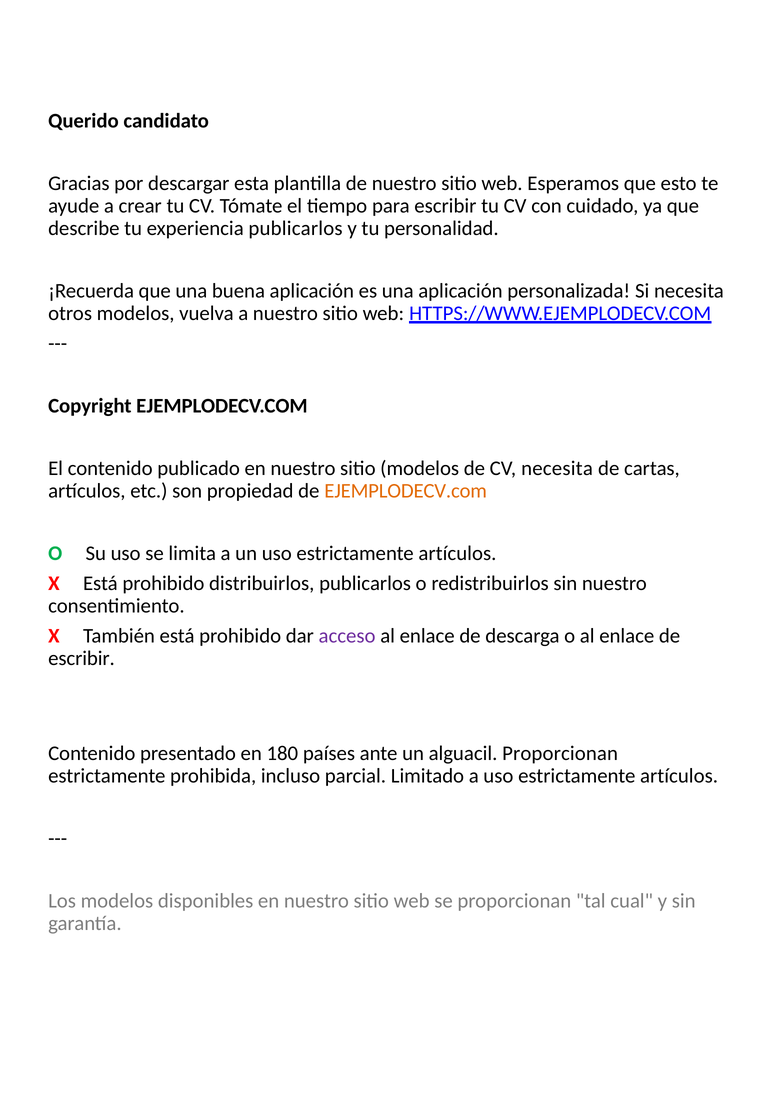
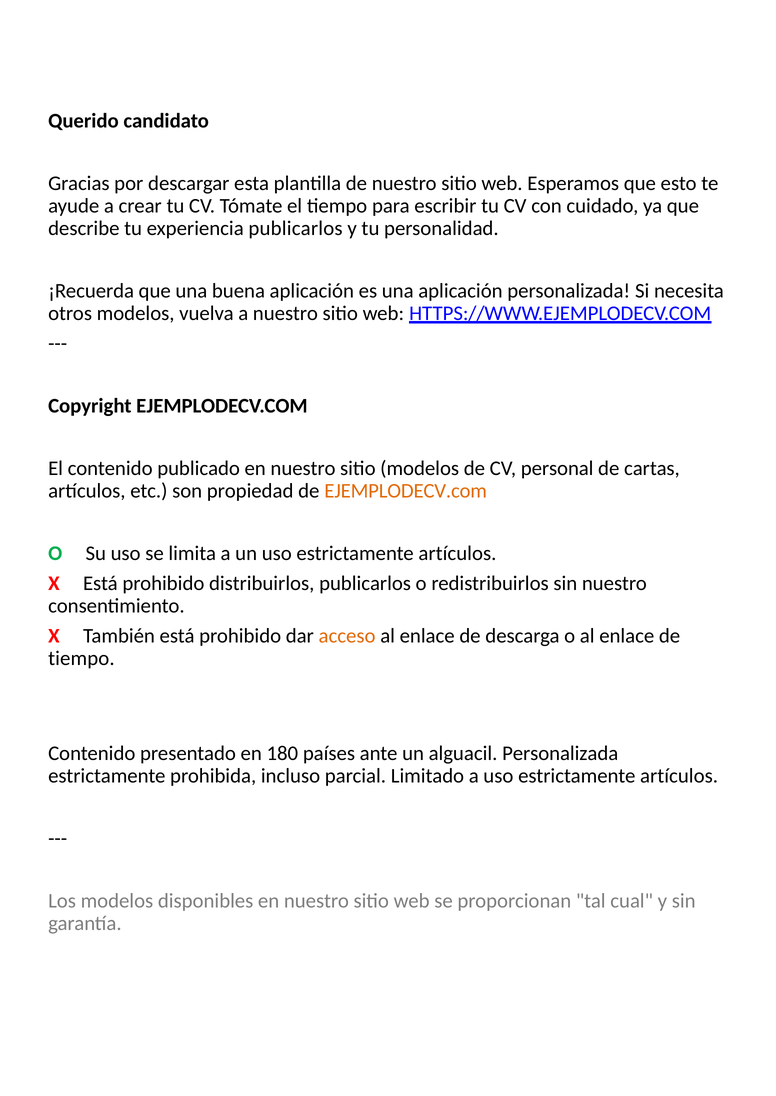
CV necesita: necesita -> personal
acceso colour: purple -> orange
escribir at (82, 659): escribir -> tiempo
alguacil Proporcionan: Proporcionan -> Personalizada
